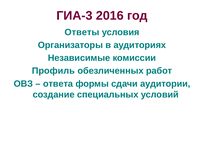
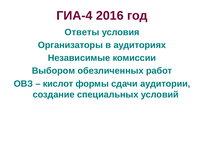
ГИА-3: ГИА-3 -> ГИА-4
Профиль: Профиль -> Выбором
ответа: ответа -> кислот
